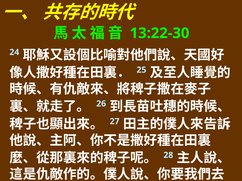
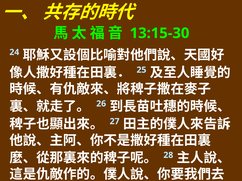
13:22-30: 13:22-30 -> 13:15-30
